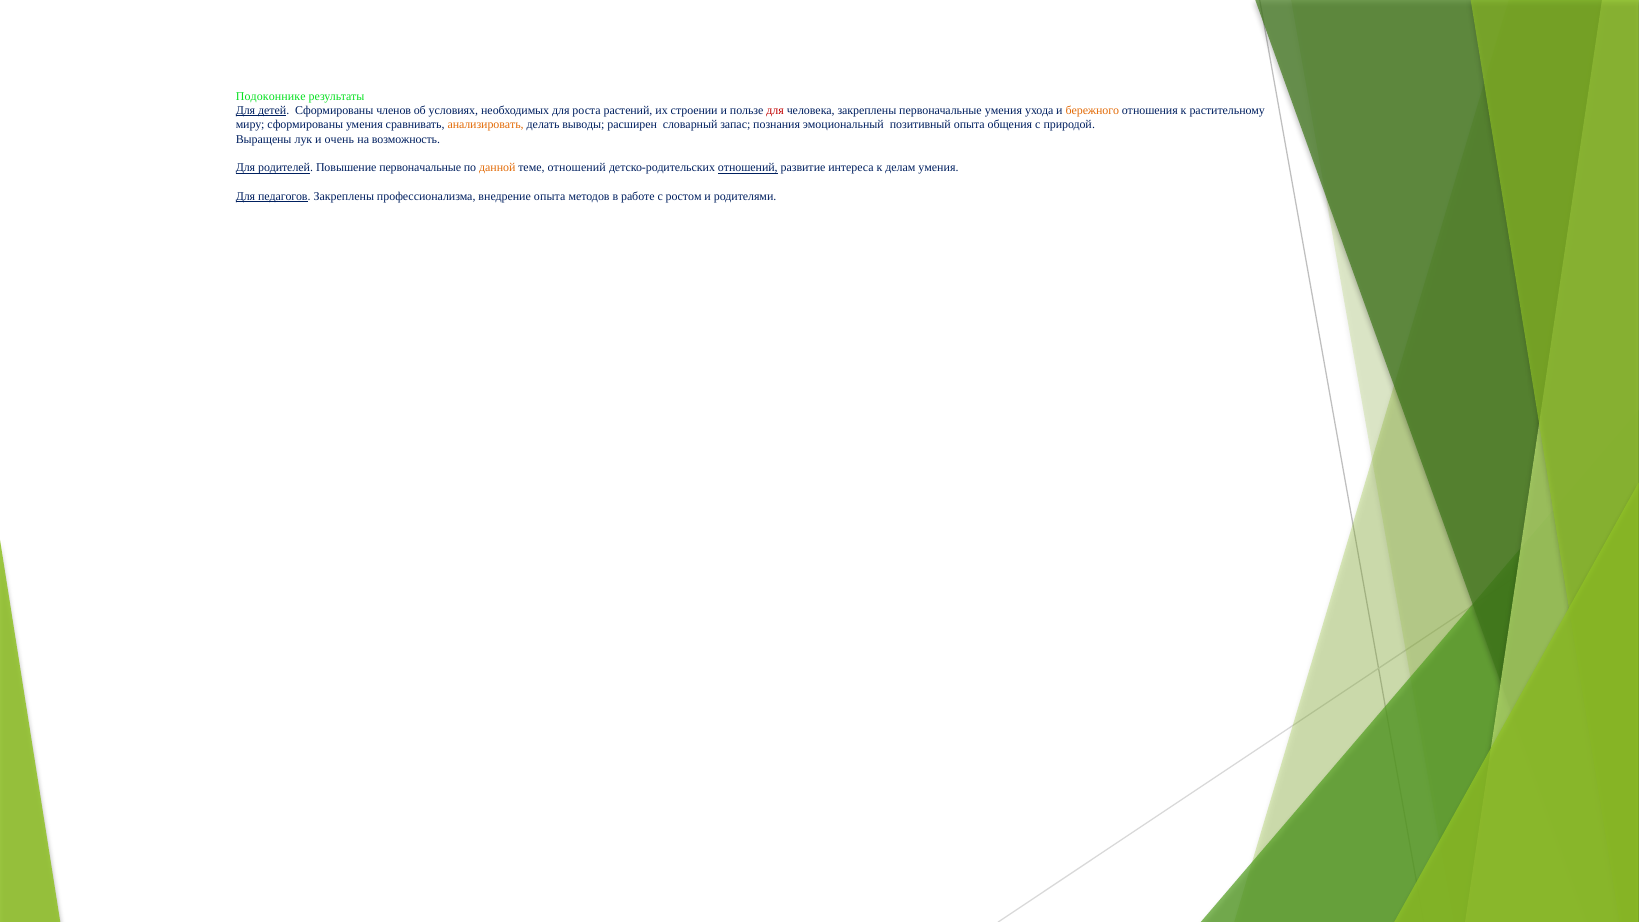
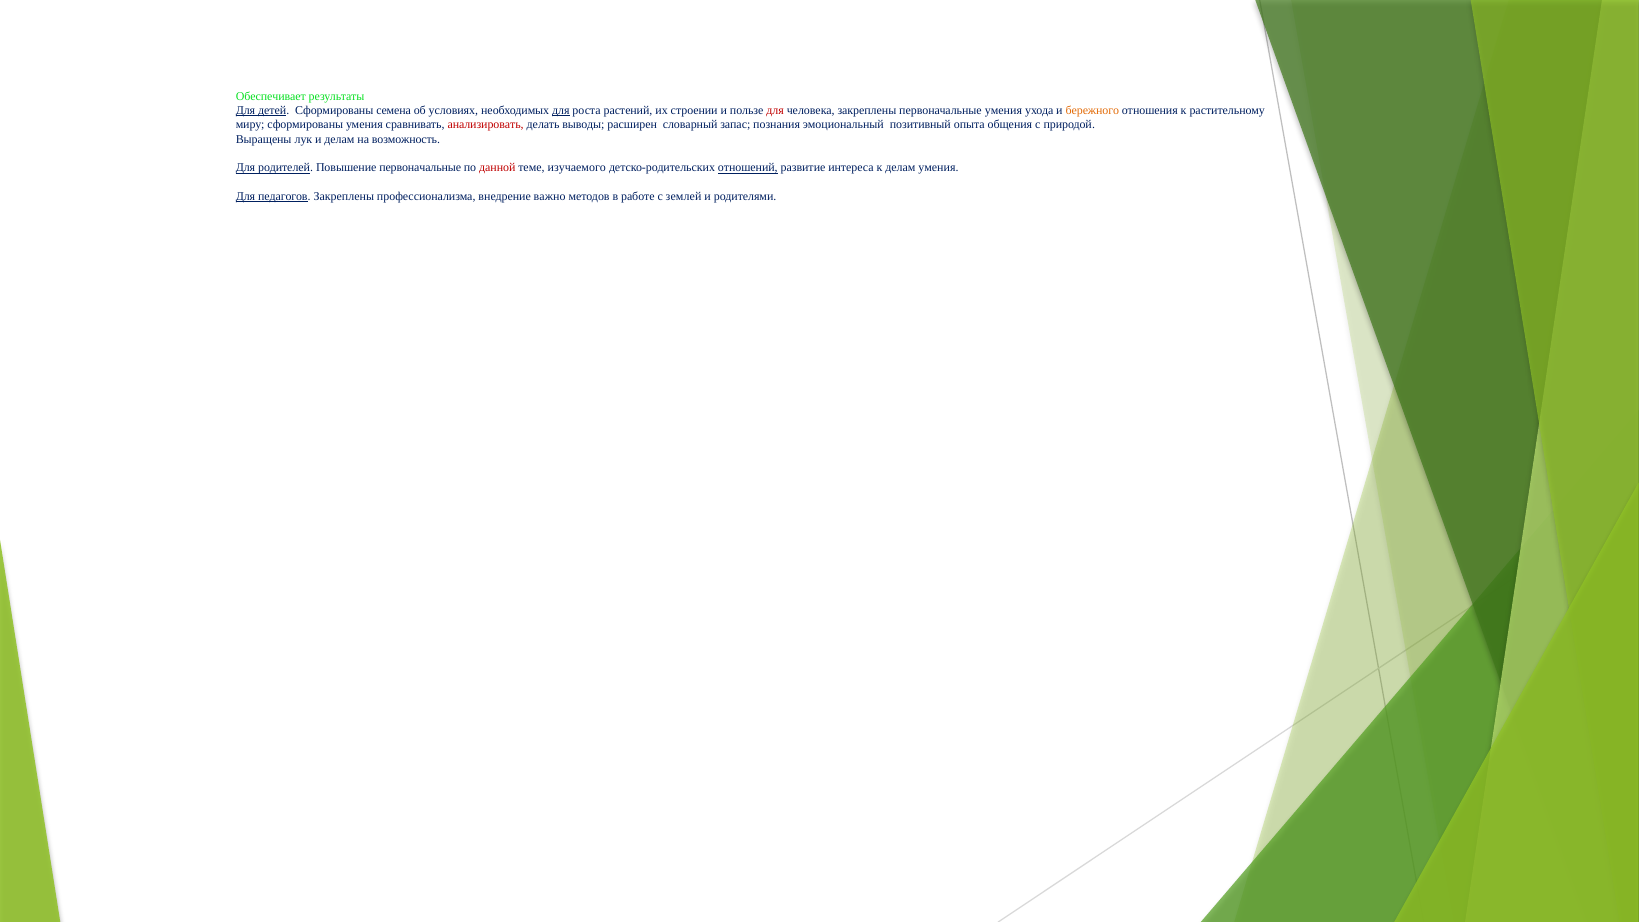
Подоконнике: Подоконнике -> Обеспечивает
членов: членов -> семена
для at (561, 110) underline: none -> present
анализировать colour: orange -> red
и очень: очень -> делам
данной colour: orange -> red
теме отношений: отношений -> изучаемого
внедрение опыта: опыта -> важно
ростом: ростом -> землей
